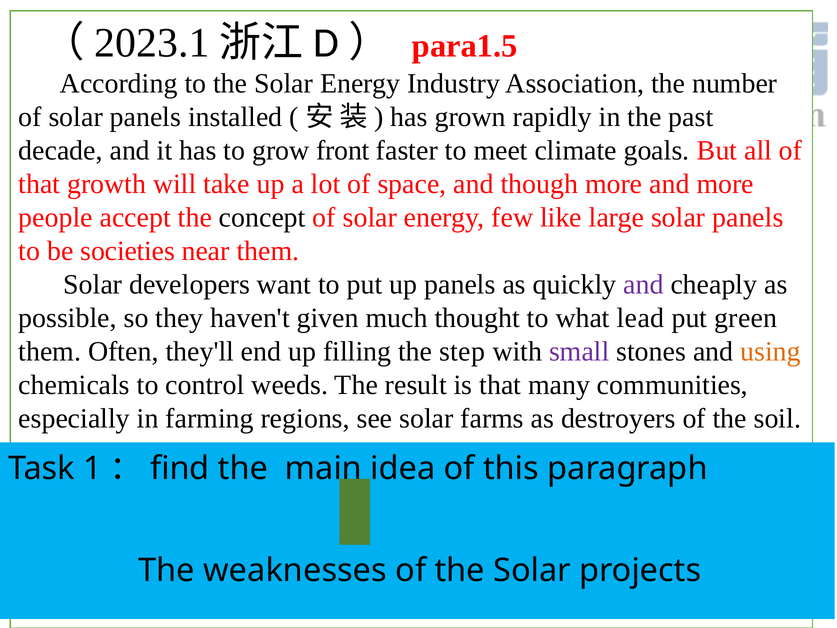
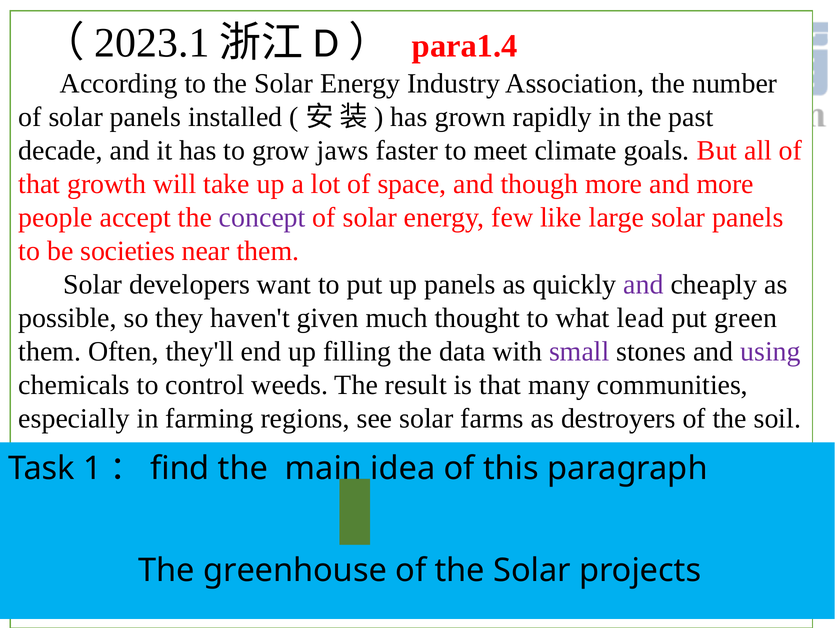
para1.5: para1.5 -> para1.4
front: front -> jaws
concept colour: black -> purple
step: step -> data
using colour: orange -> purple
weaknesses: weaknesses -> greenhouse
